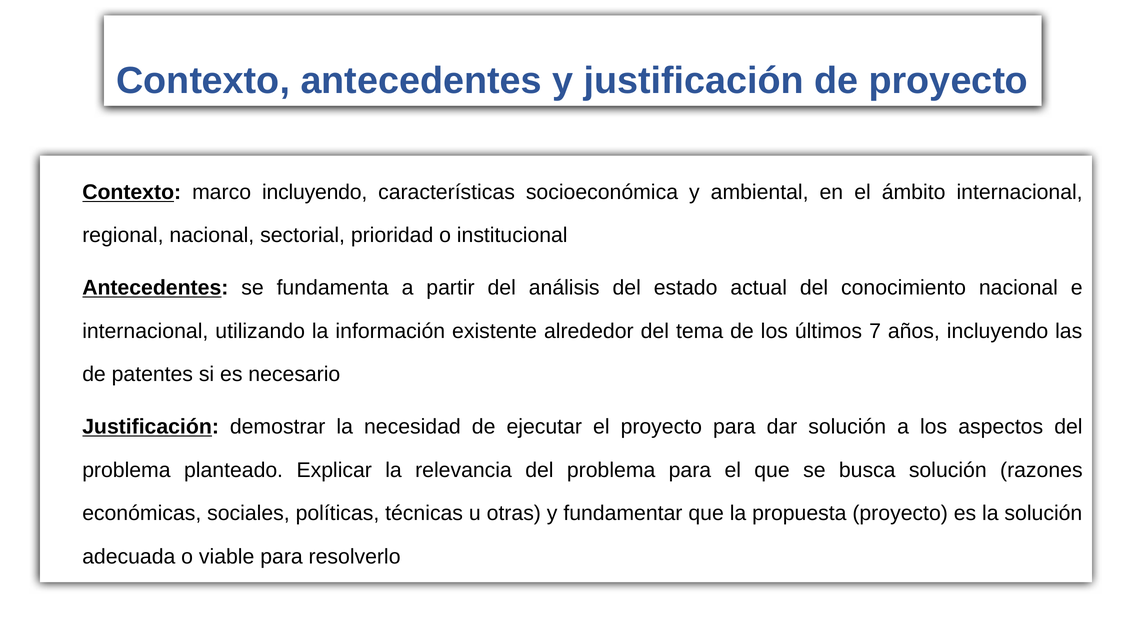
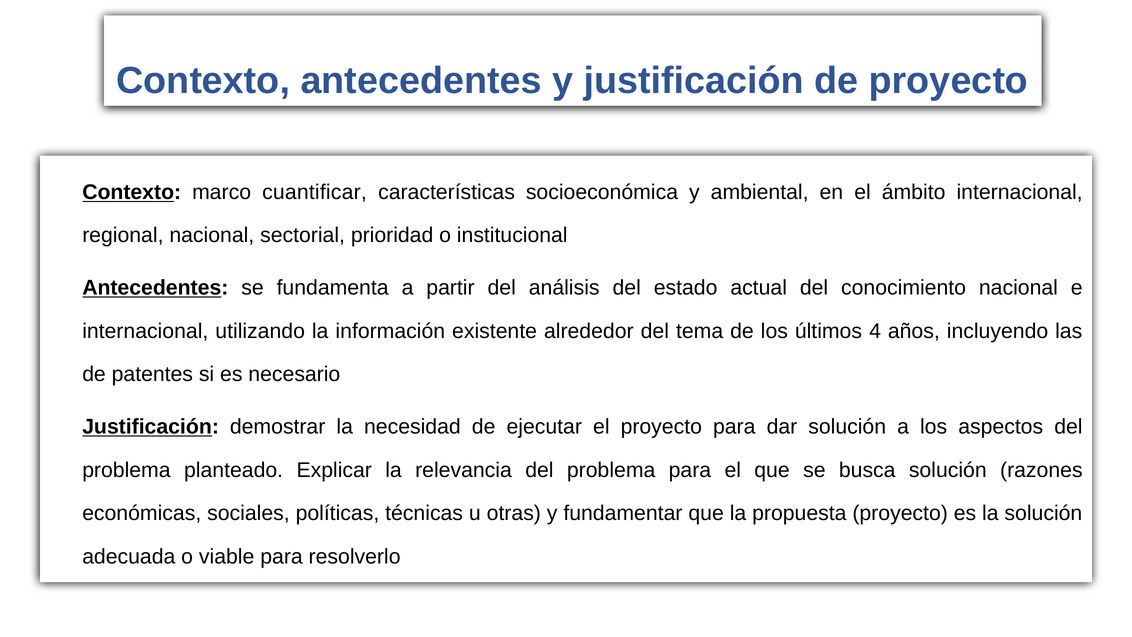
marco incluyendo: incluyendo -> cuantificar
7: 7 -> 4
